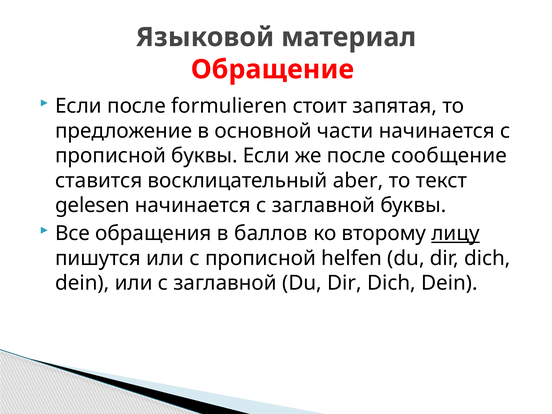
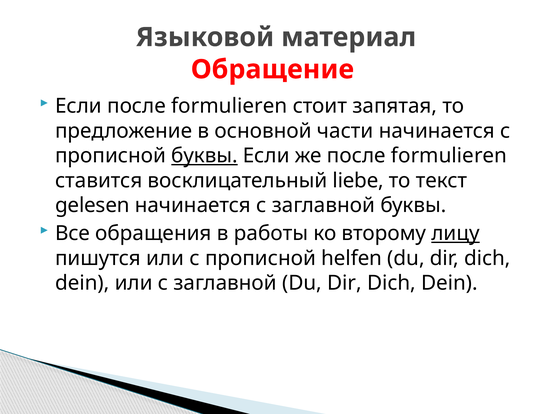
буквы at (204, 156) underline: none -> present
же после сообщение: сообщение -> formulieren
aber: aber -> liebe
баллов: баллов -> работы
